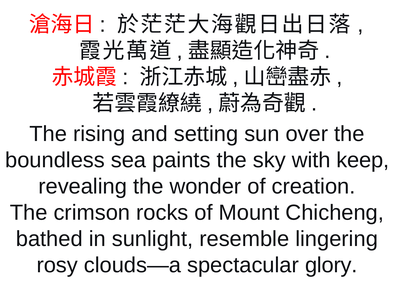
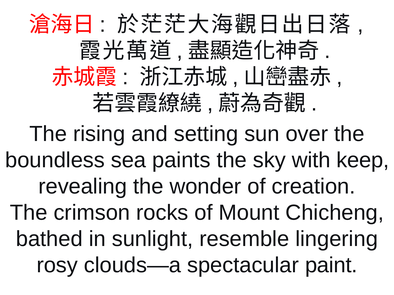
glory: glory -> paint
